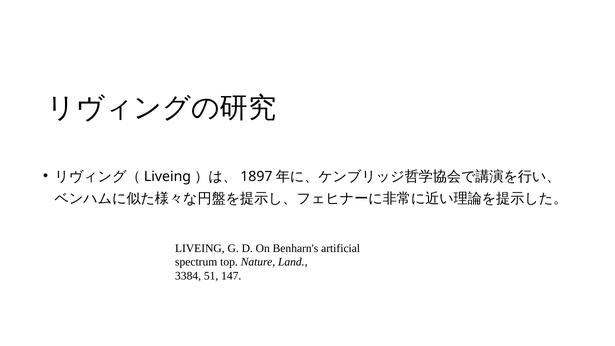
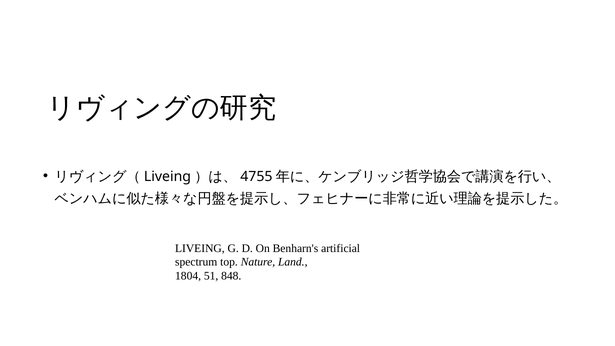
1897: 1897 -> 4755
3384: 3384 -> 1804
147: 147 -> 848
